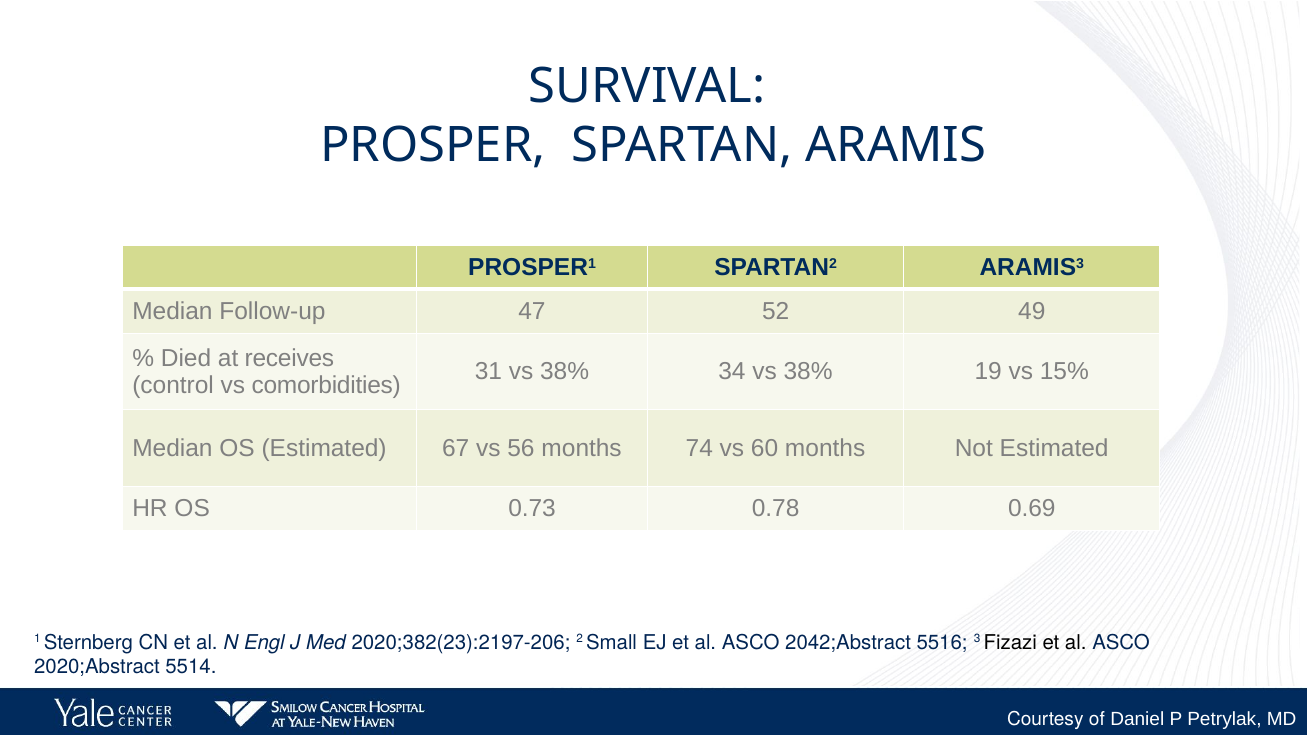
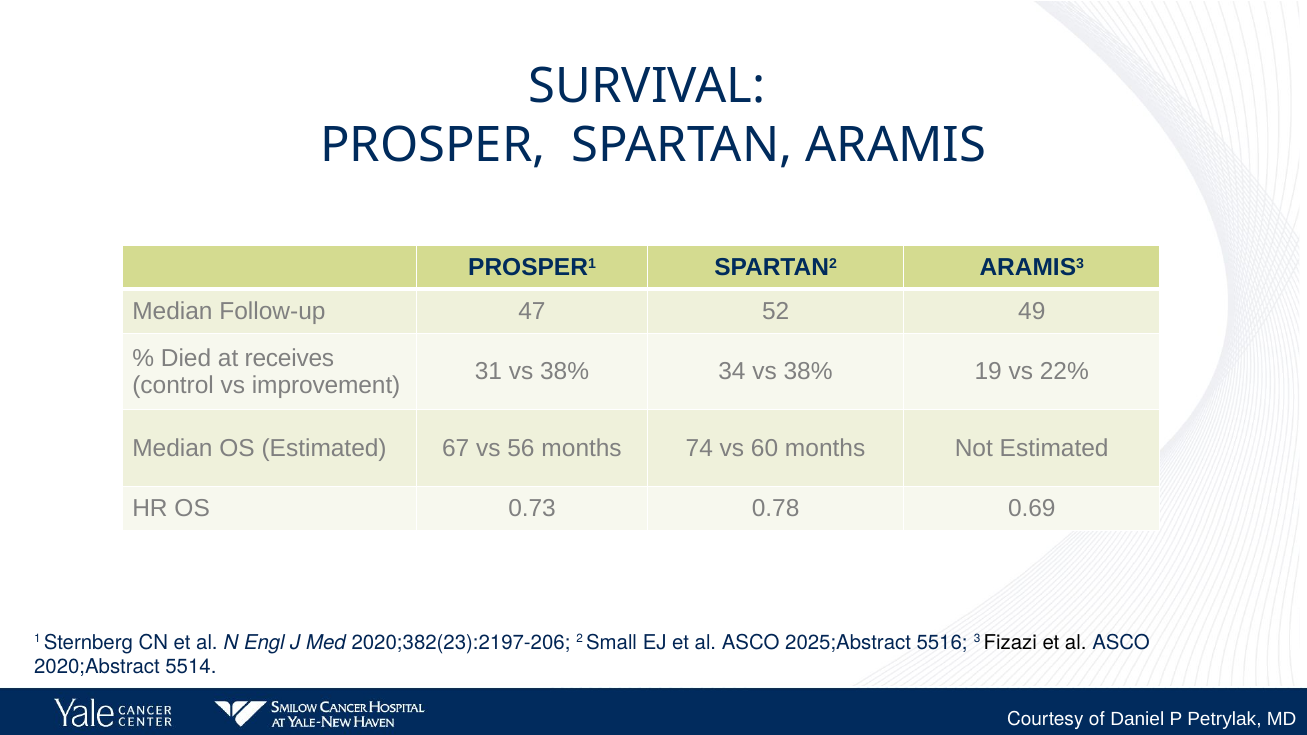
15%: 15% -> 22%
comorbidities: comorbidities -> improvement
2042;Abstract: 2042;Abstract -> 2025;Abstract
